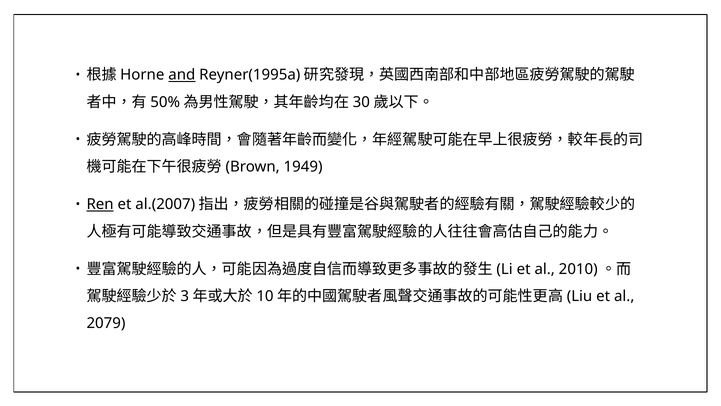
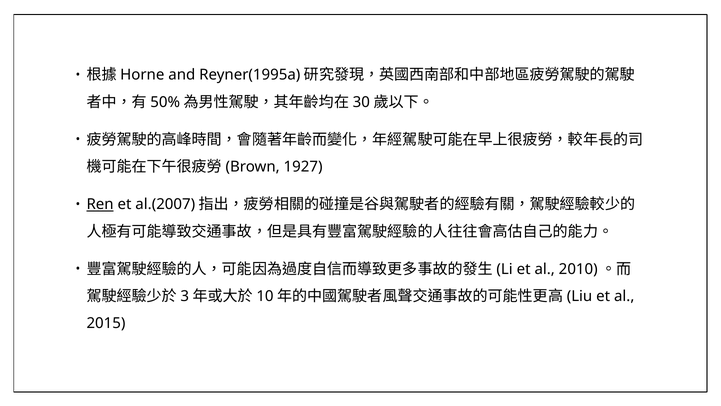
and underline: present -> none
1949: 1949 -> 1927
2079: 2079 -> 2015
